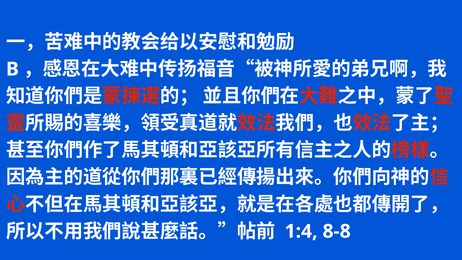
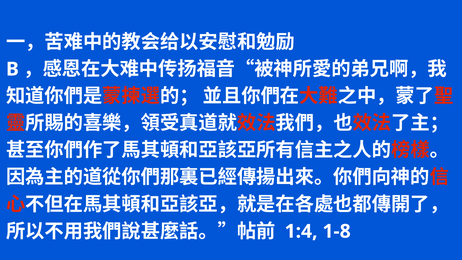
8-8: 8-8 -> 1-8
